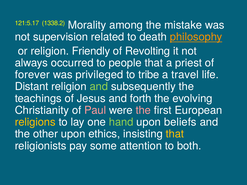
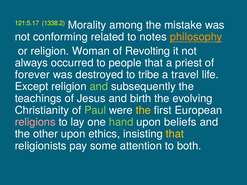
supervision: supervision -> conforming
death: death -> notes
Friendly: Friendly -> Woman
privileged: privileged -> destroyed
Distant: Distant -> Except
forth: forth -> birth
Paul colour: pink -> light green
the at (143, 110) colour: pink -> yellow
religions colour: yellow -> pink
